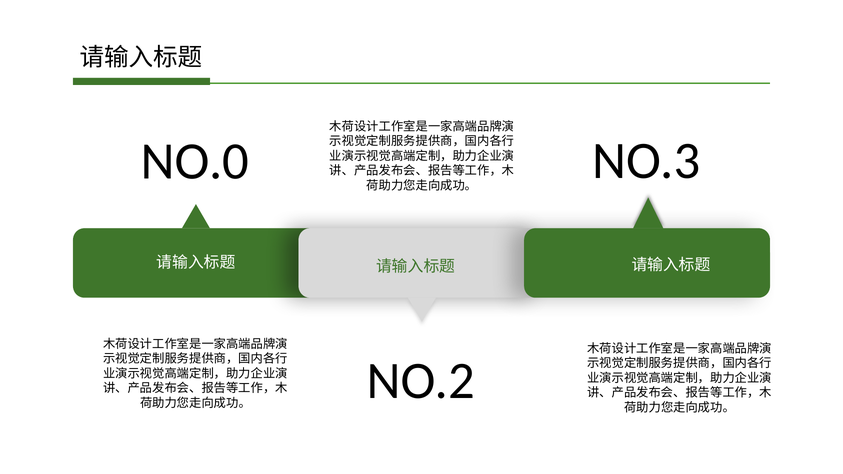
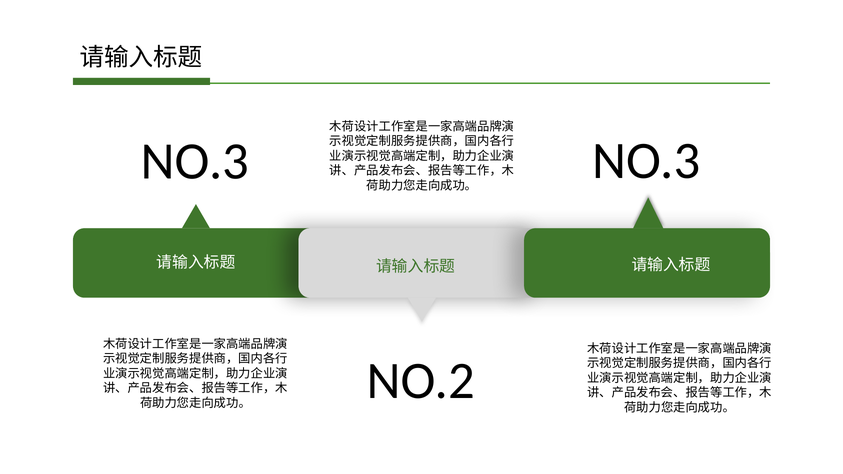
NO.0 at (195, 161): NO.0 -> NO.3
